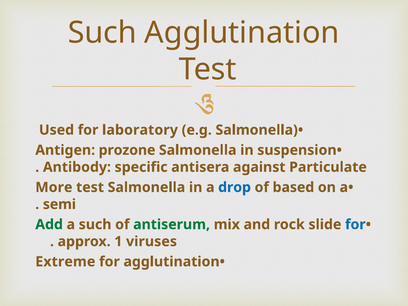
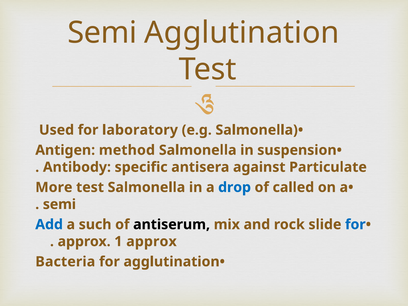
Such at (102, 33): Such -> Semi
prozone: prozone -> method
based: based -> called
Add colour: green -> blue
antiserum colour: green -> black
1 viruses: viruses -> approx
Extreme: Extreme -> Bacteria
